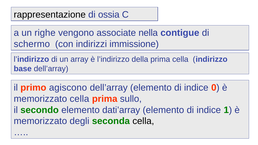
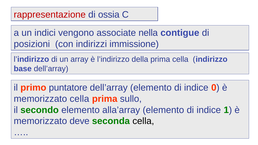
rappresentazione colour: black -> red
righe: righe -> indici
schermo: schermo -> posizioni
agiscono: agiscono -> puntatore
dati’array: dati’array -> alla’array
degli: degli -> deve
